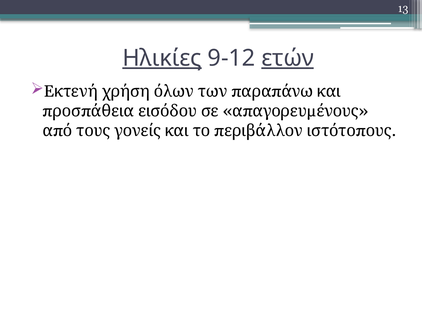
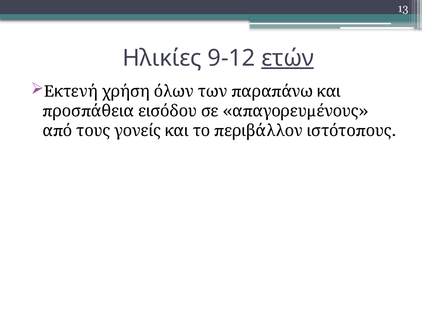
Ηλικίες underline: present -> none
